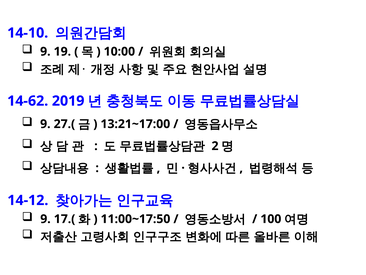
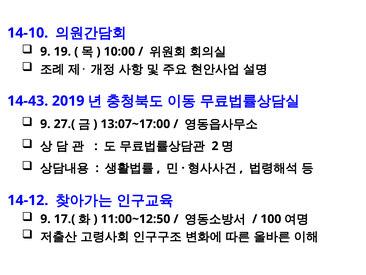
14-62: 14-62 -> 14-43
13:21~17:00: 13:21~17:00 -> 13:07~17:00
11:00~17:50: 11:00~17:50 -> 11:00~12:50
